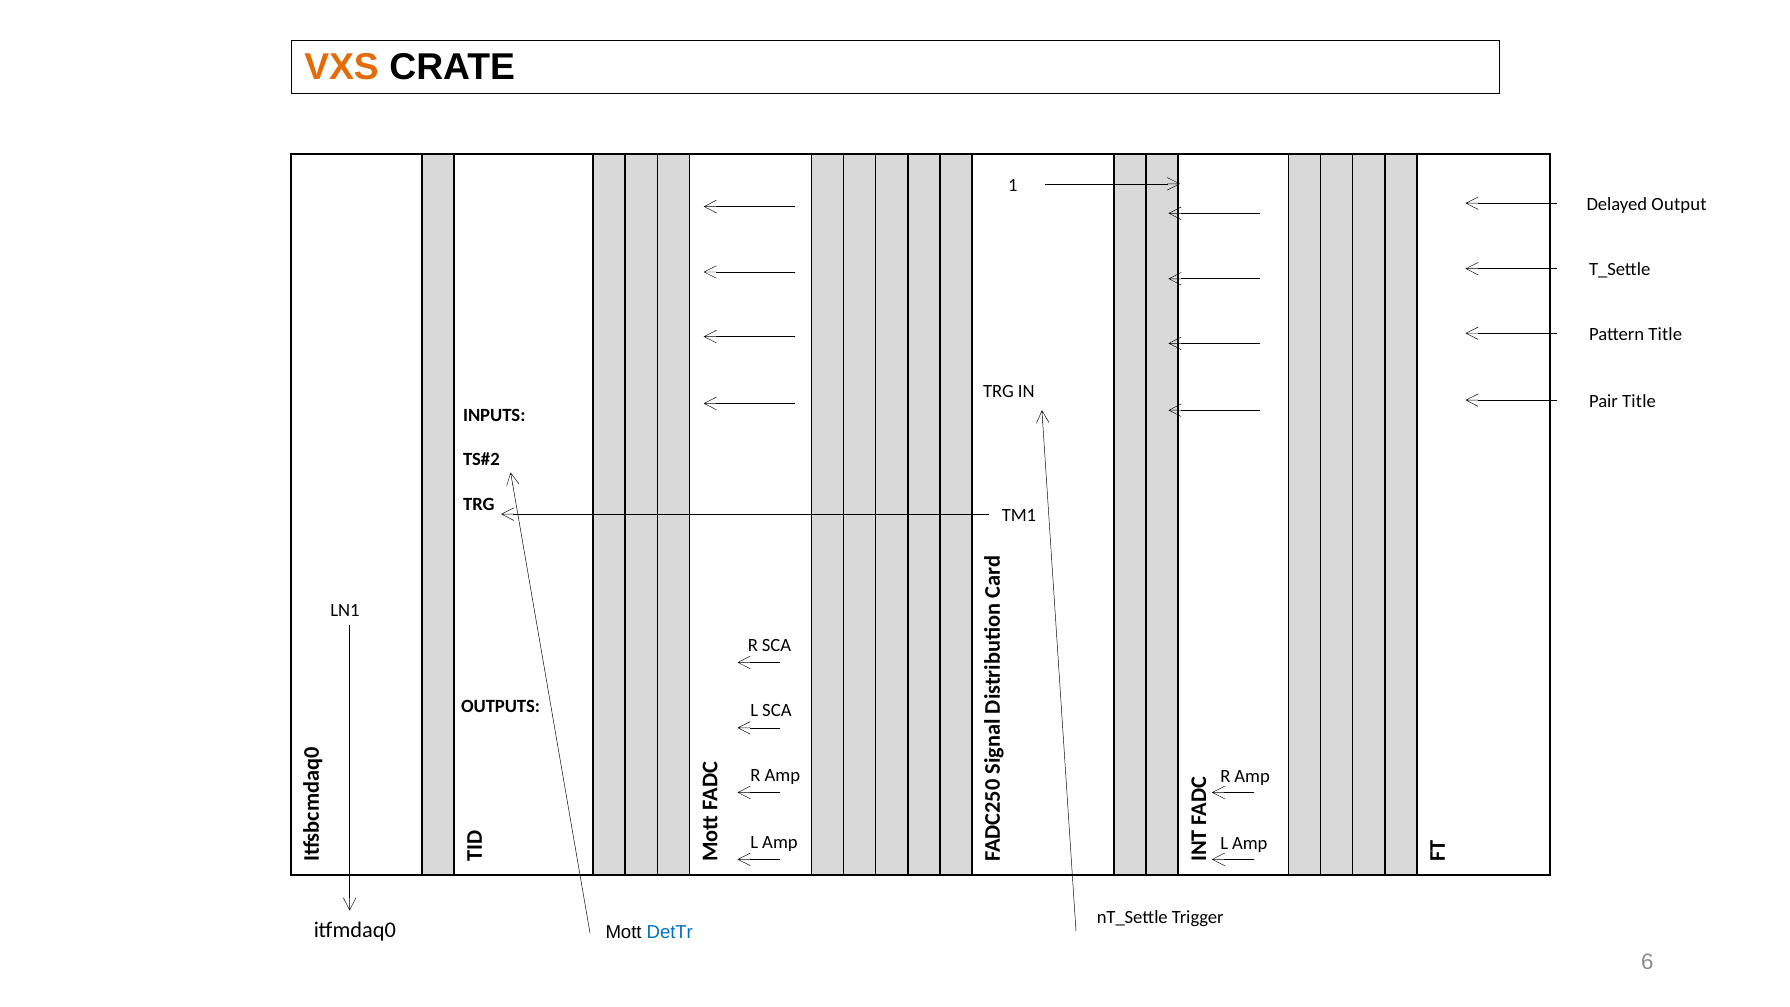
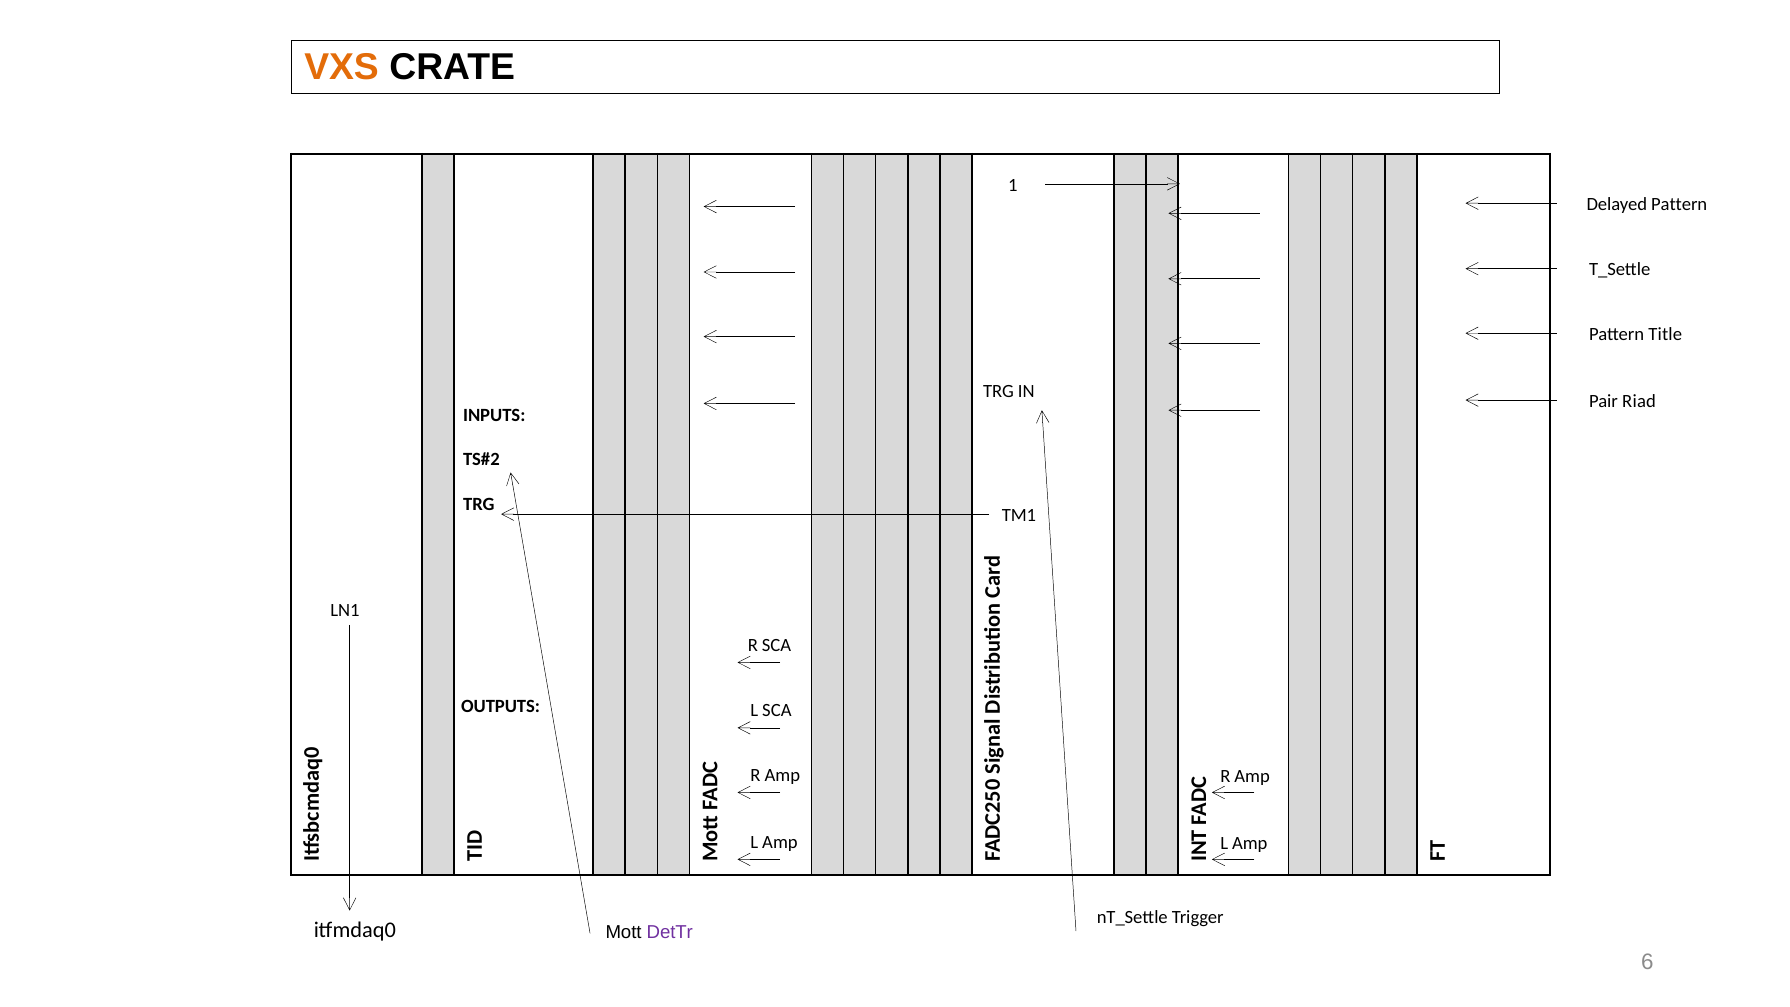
Delayed Output: Output -> Pattern
Pair Title: Title -> Riad
DetTr colour: blue -> purple
